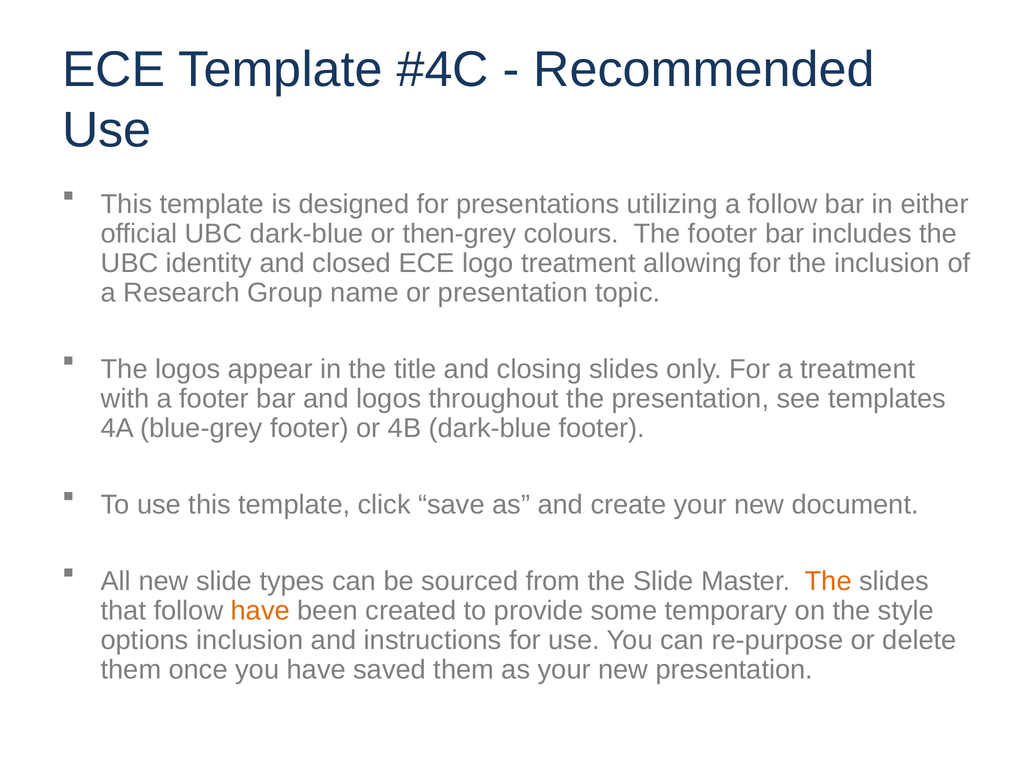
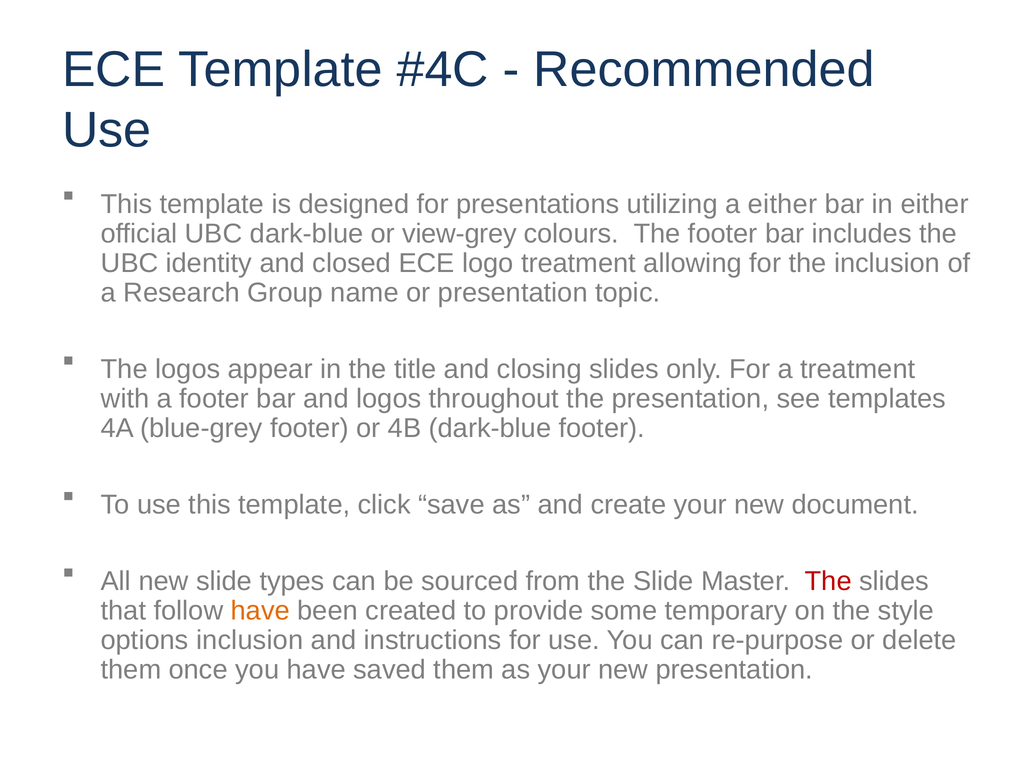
a follow: follow -> either
then-grey: then-grey -> view-grey
The at (828, 582) colour: orange -> red
